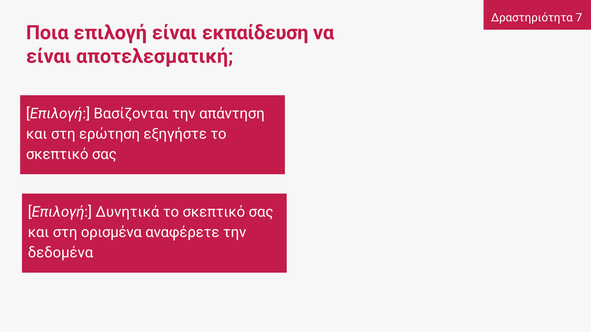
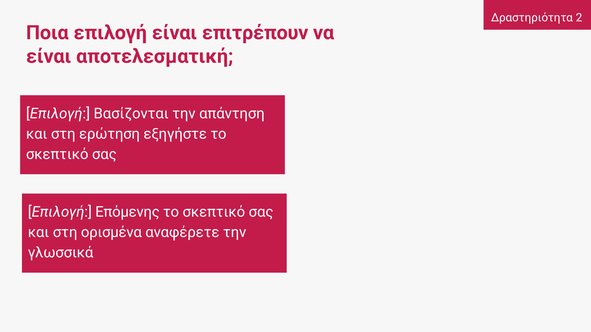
7: 7 -> 2
εκπαίδευση: εκπαίδευση -> επιτρέπουν
Δυνητικά: Δυνητικά -> Επόμενης
δεδομένα: δεδομένα -> γλωσσικά
